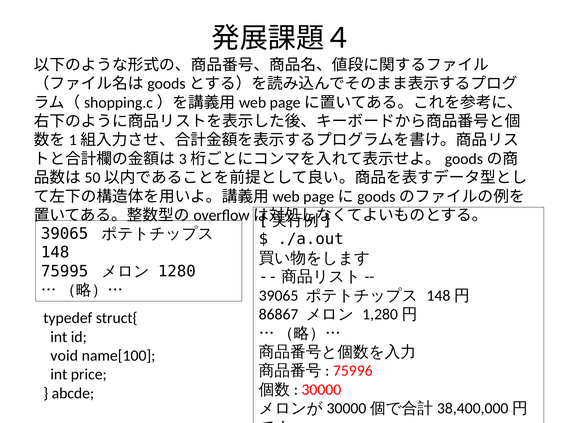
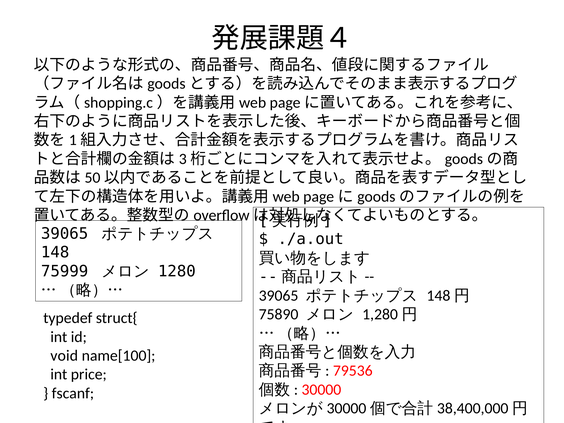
75995: 75995 -> 75999
86867: 86867 -> 75890
75996: 75996 -> 79536
abcde: abcde -> fscanf
